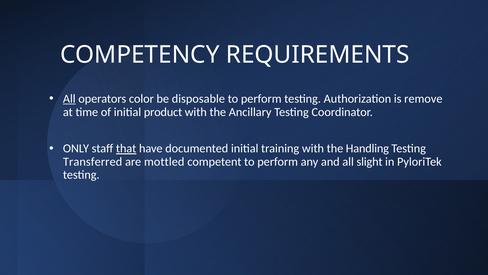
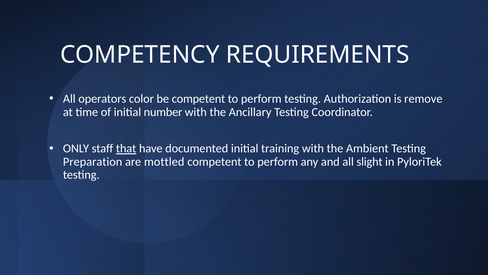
All at (69, 99) underline: present -> none
be disposable: disposable -> competent
product: product -> number
Handling: Handling -> Ambient
Transferred: Transferred -> Preparation
